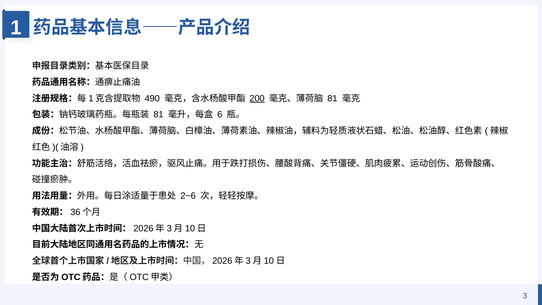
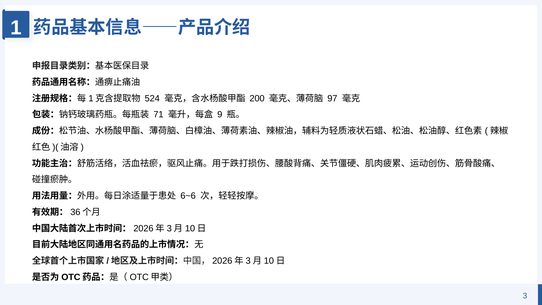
490: 490 -> 524
200 underline: present -> none
81 at (332, 98): 81 -> 97
81 at (158, 115): 81 -> 71
6: 6 -> 9
2~6: 2~6 -> 6~6
